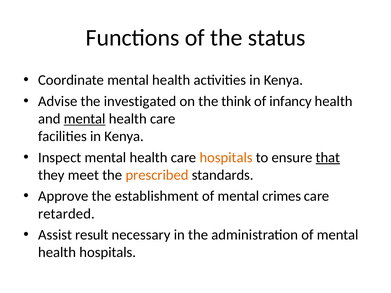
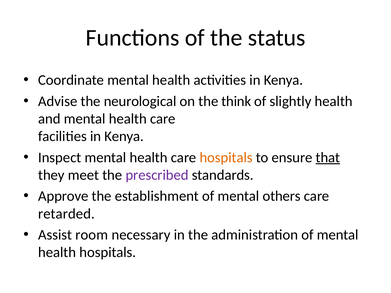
investigated: investigated -> neurological
infancy: infancy -> slightly
mental at (85, 119) underline: present -> none
prescribed colour: orange -> purple
crimes: crimes -> others
result: result -> room
